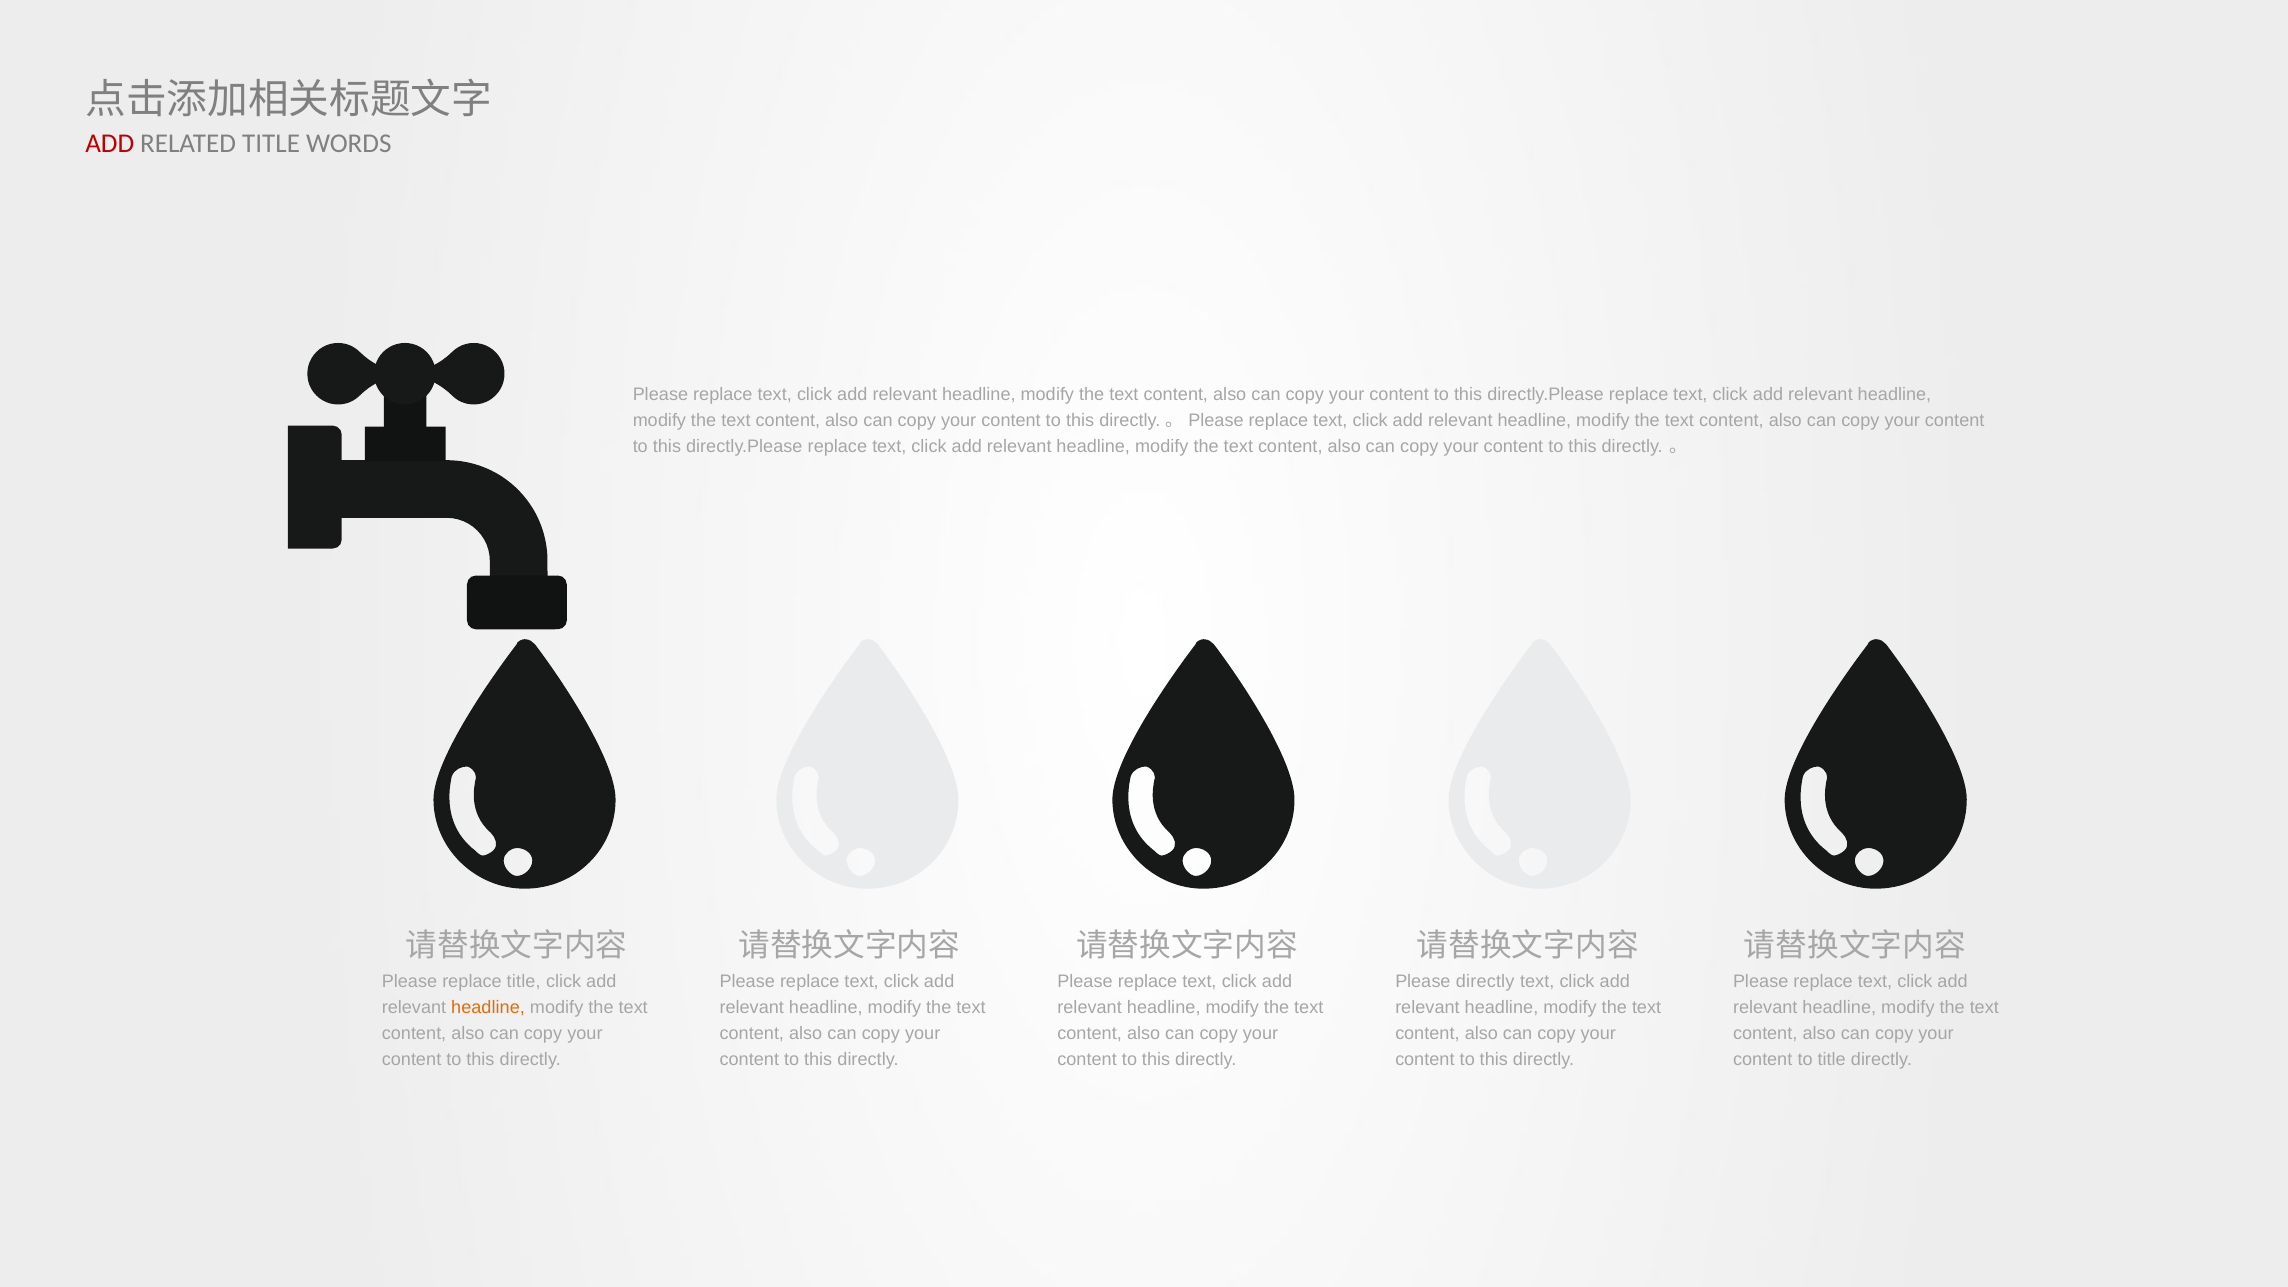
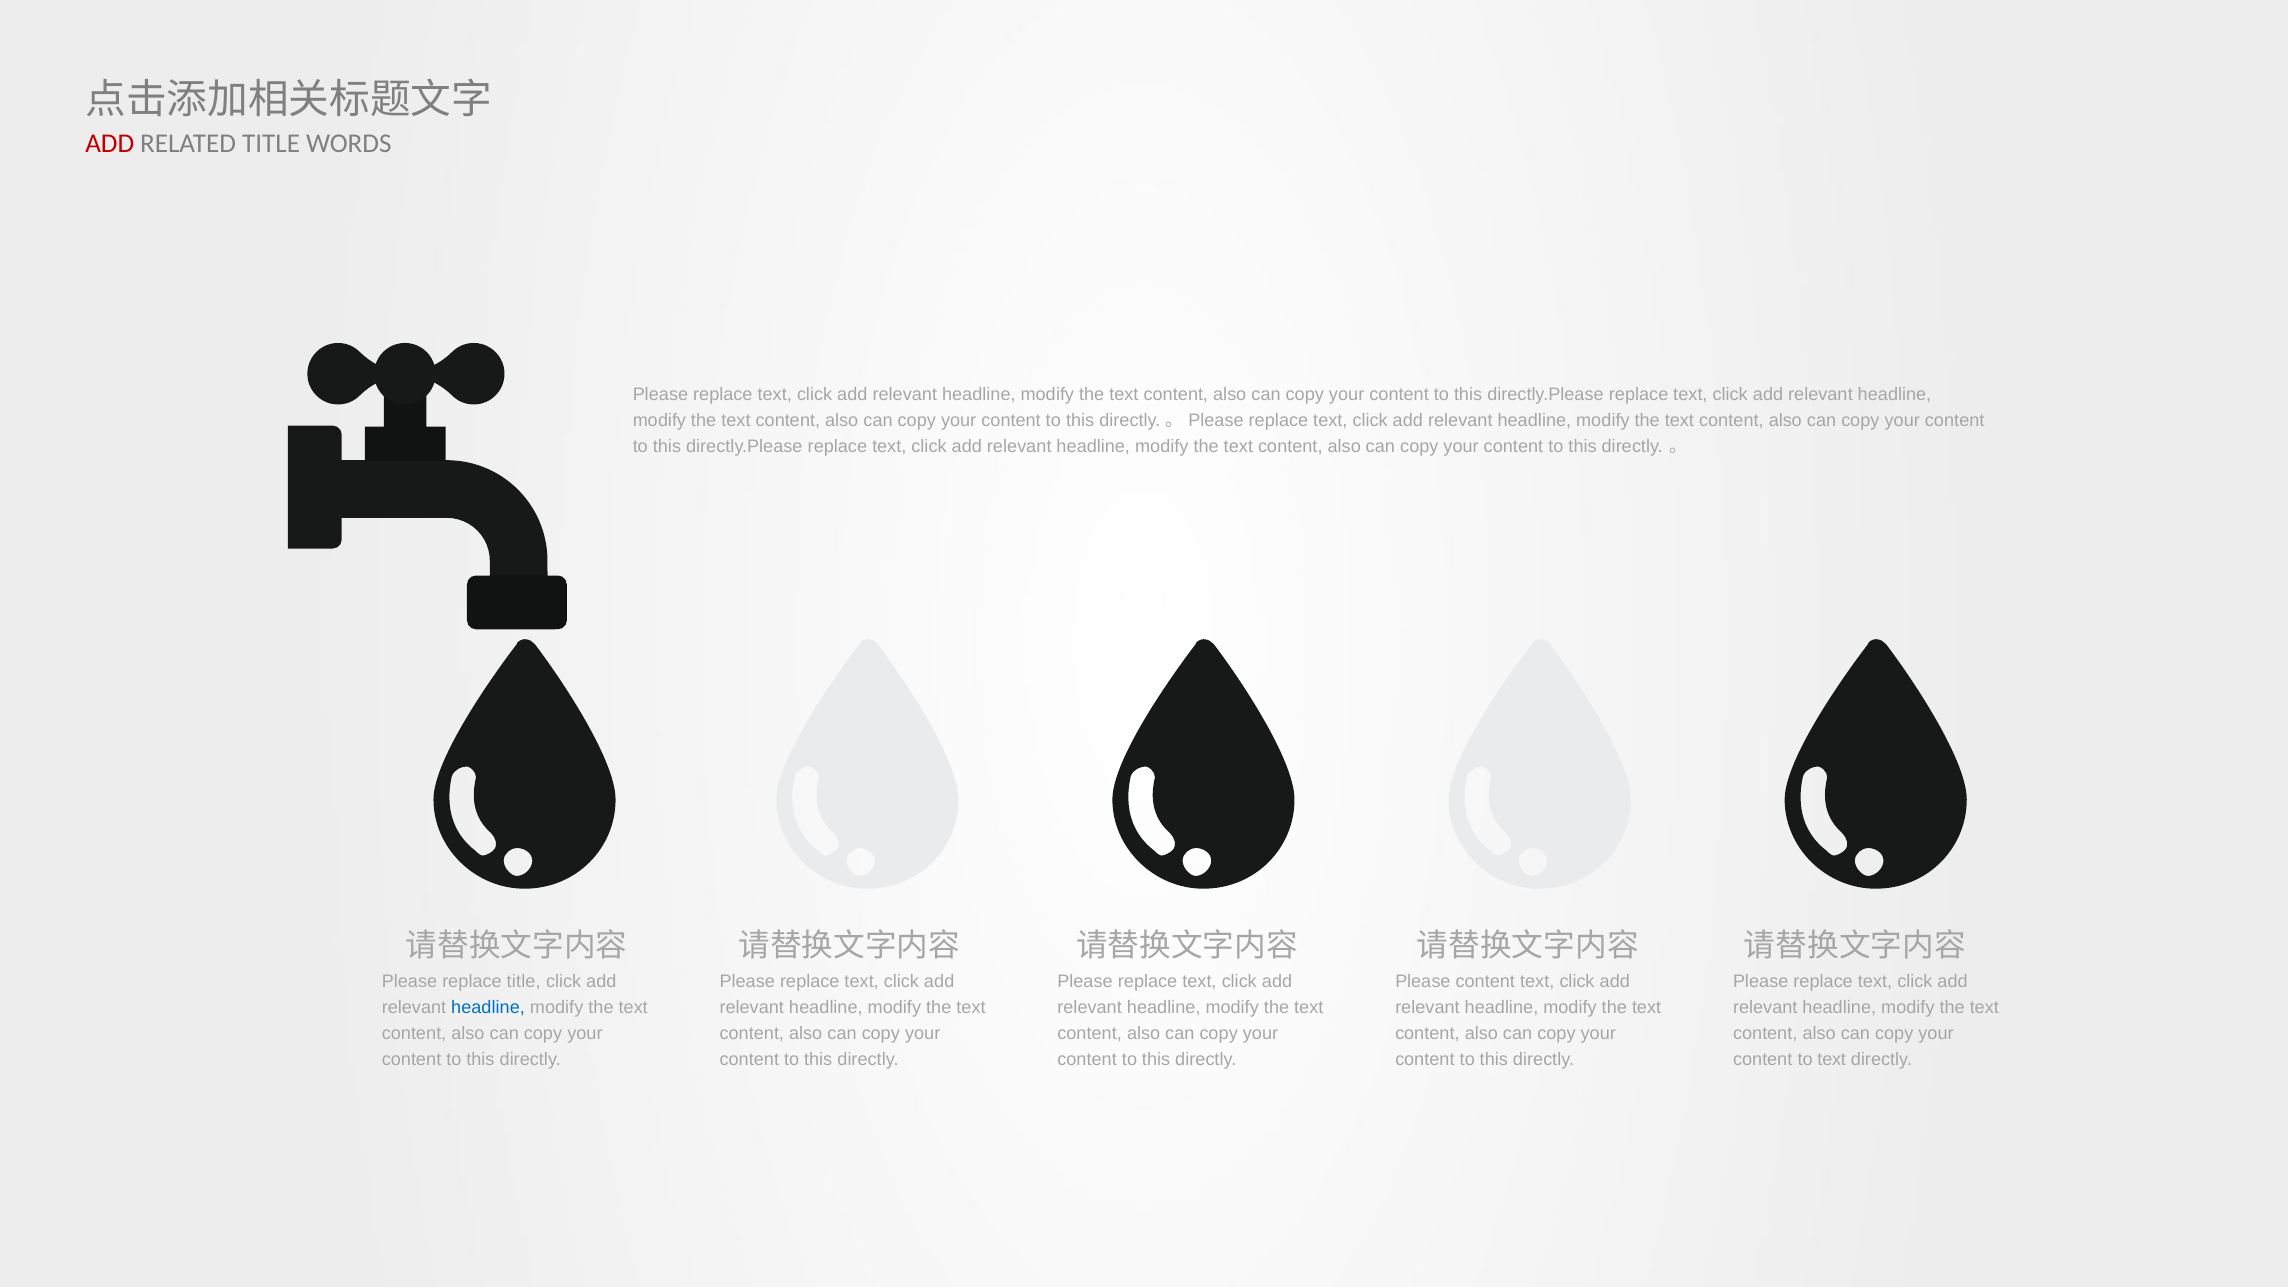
Please directly: directly -> content
headline at (488, 1008) colour: orange -> blue
to title: title -> text
